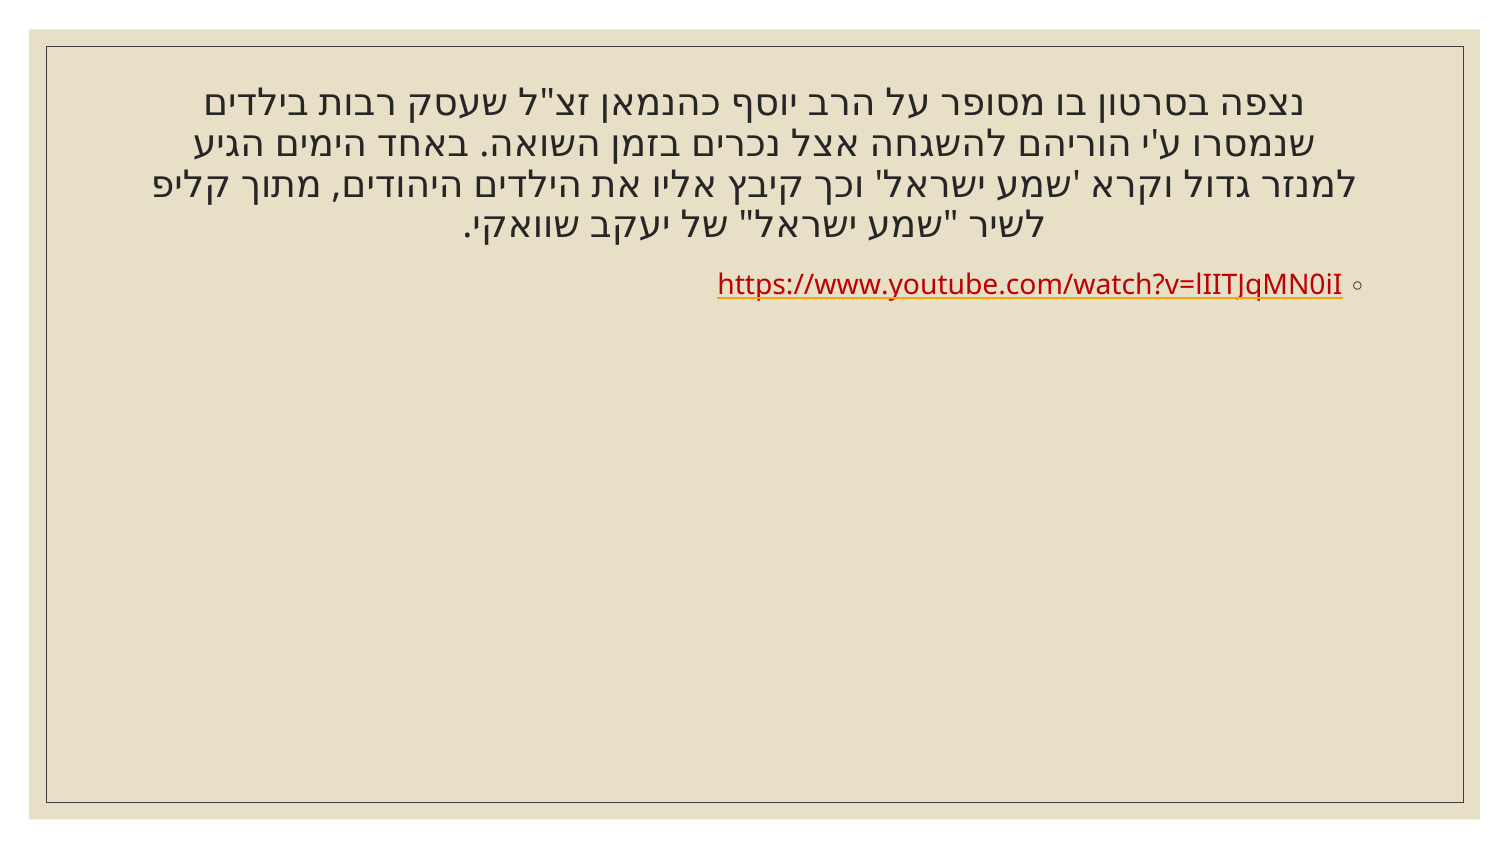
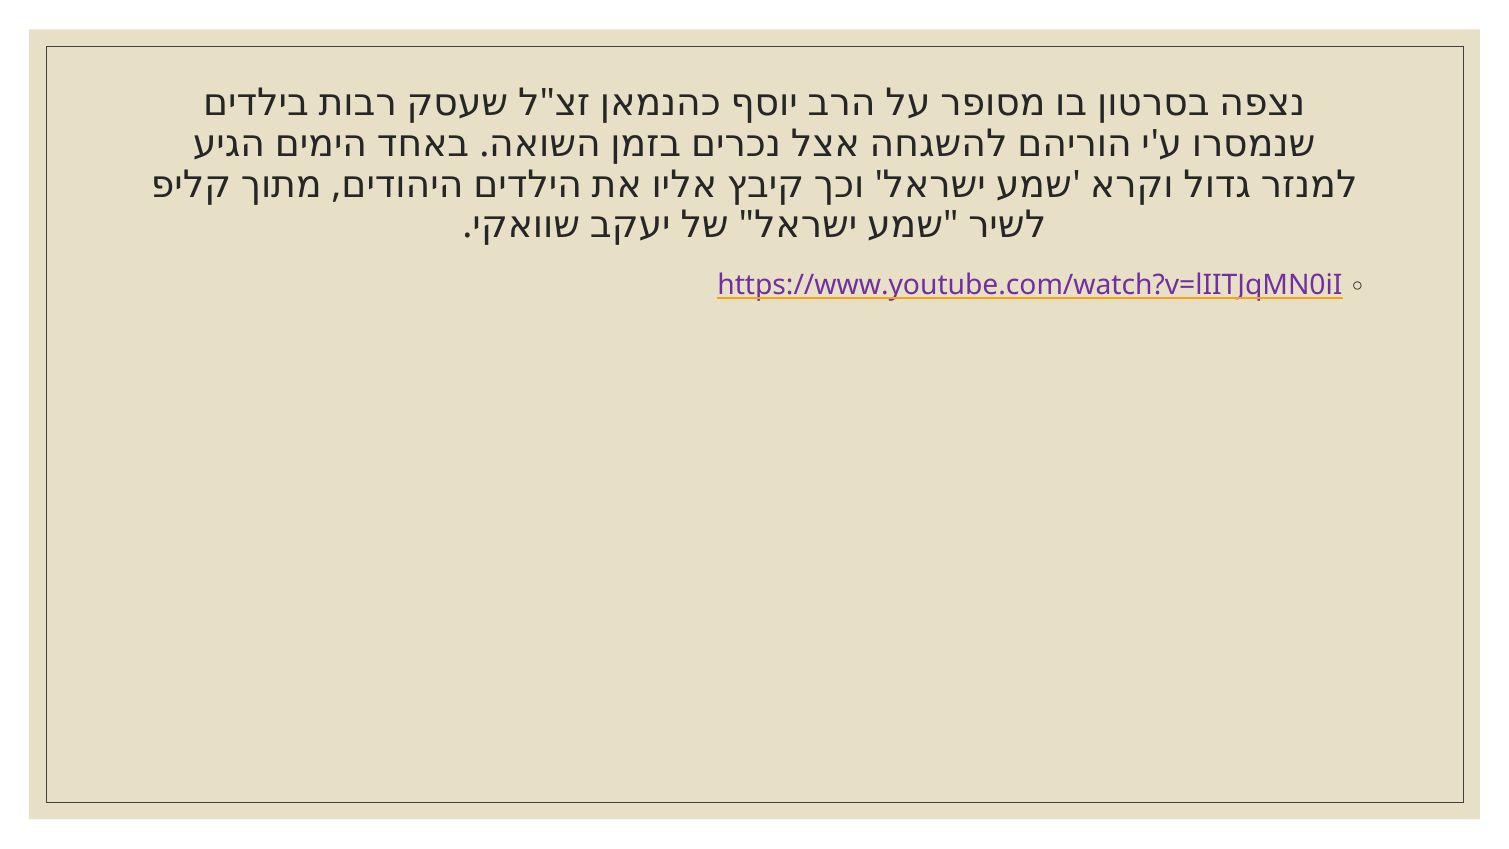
https://www.youtube.com/watch?v=lIITJqMN0iI colour: red -> purple
